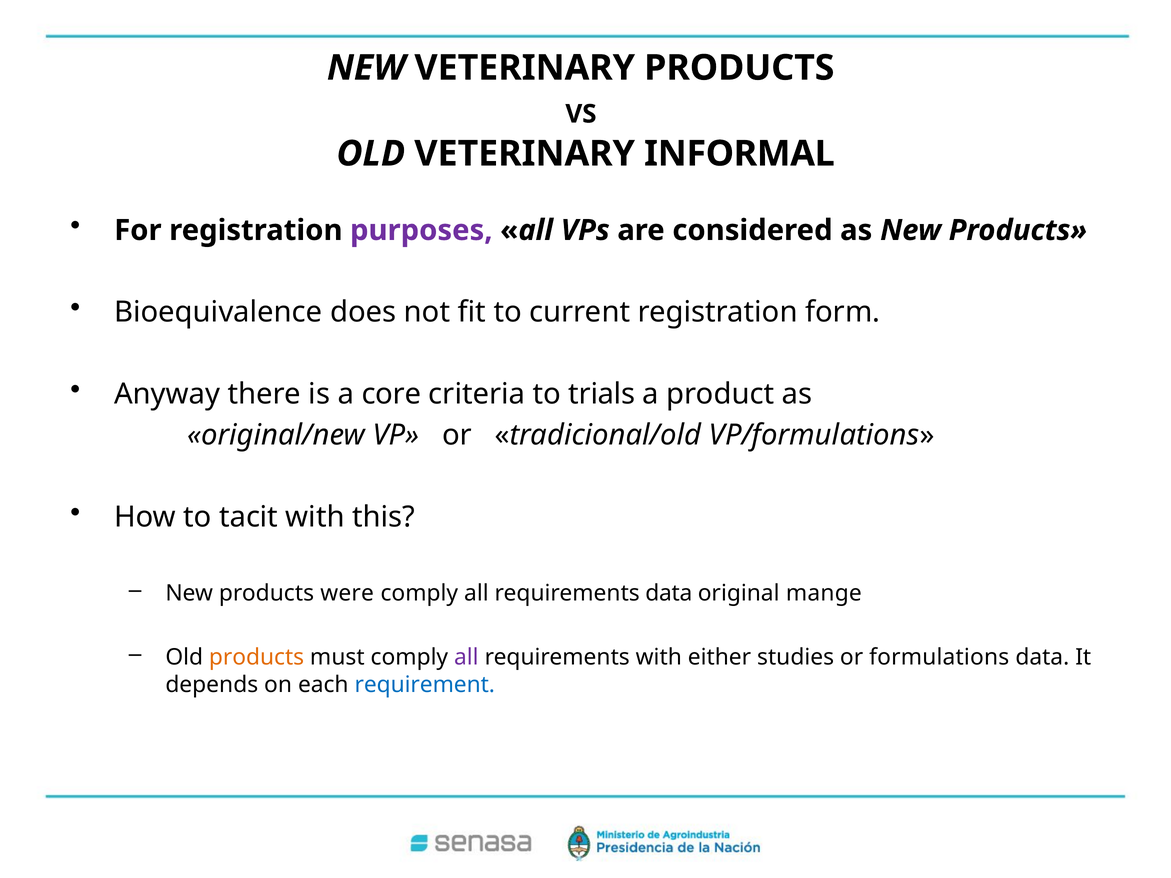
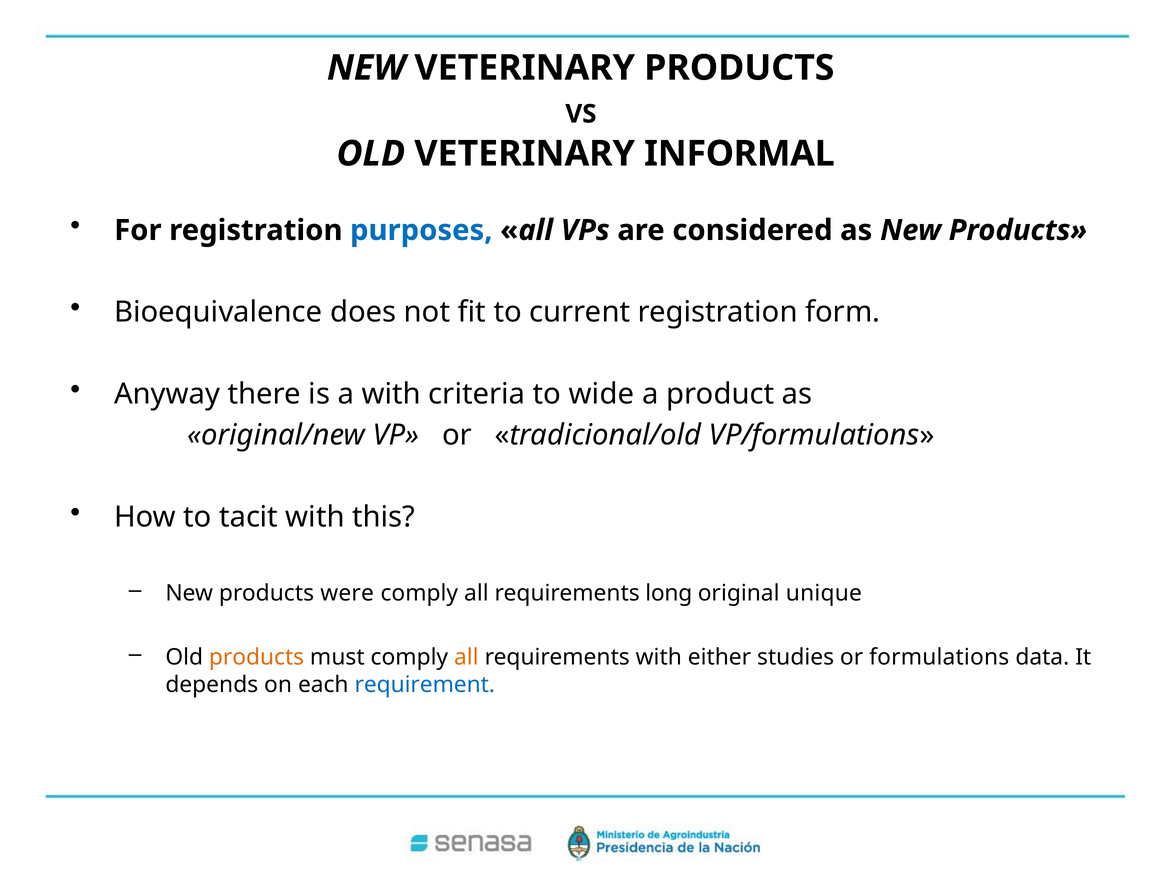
purposes colour: purple -> blue
a core: core -> with
trials: trials -> wide
requirements data: data -> long
mange: mange -> unique
all at (466, 657) colour: purple -> orange
